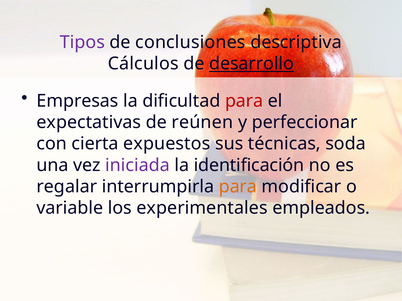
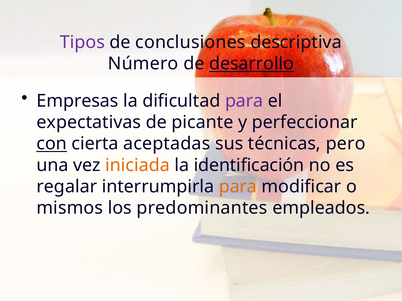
Cálculos: Cálculos -> Número
para at (244, 101) colour: red -> purple
reúnen: reúnen -> picante
con underline: none -> present
expuestos: expuestos -> aceptadas
soda: soda -> pero
iniciada colour: purple -> orange
variable: variable -> mismos
experimentales: experimentales -> predominantes
